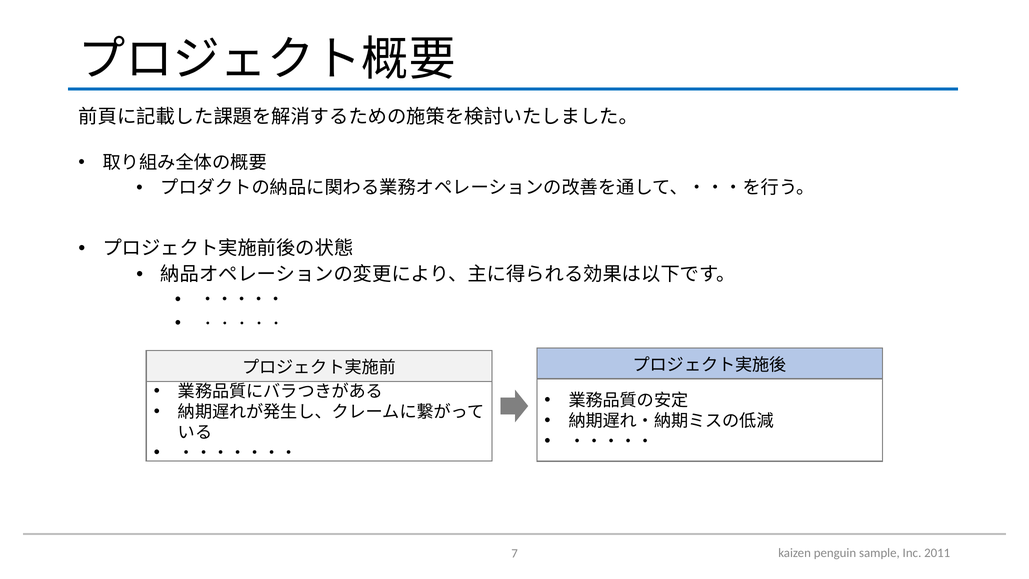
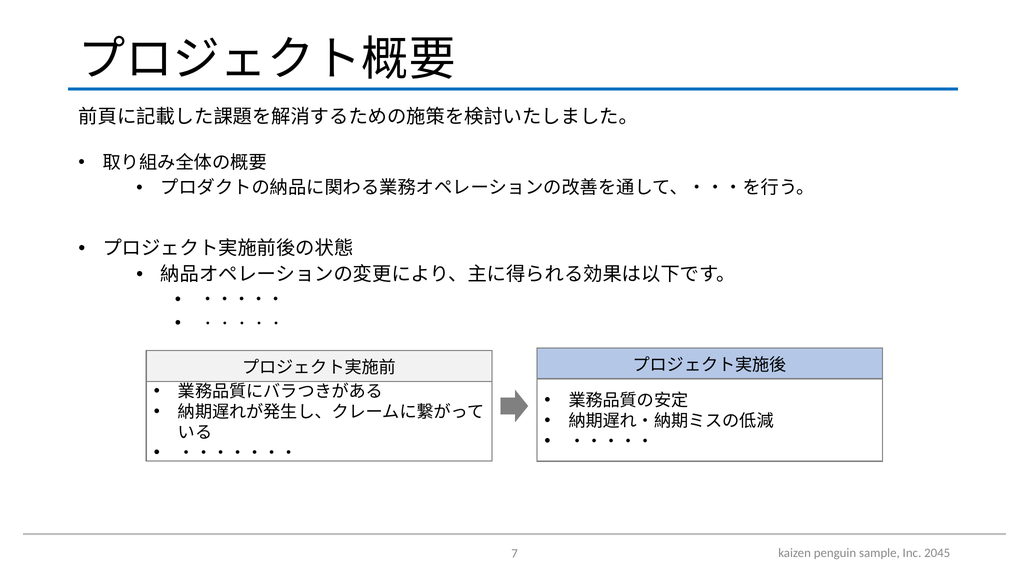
2011: 2011 -> 2045
